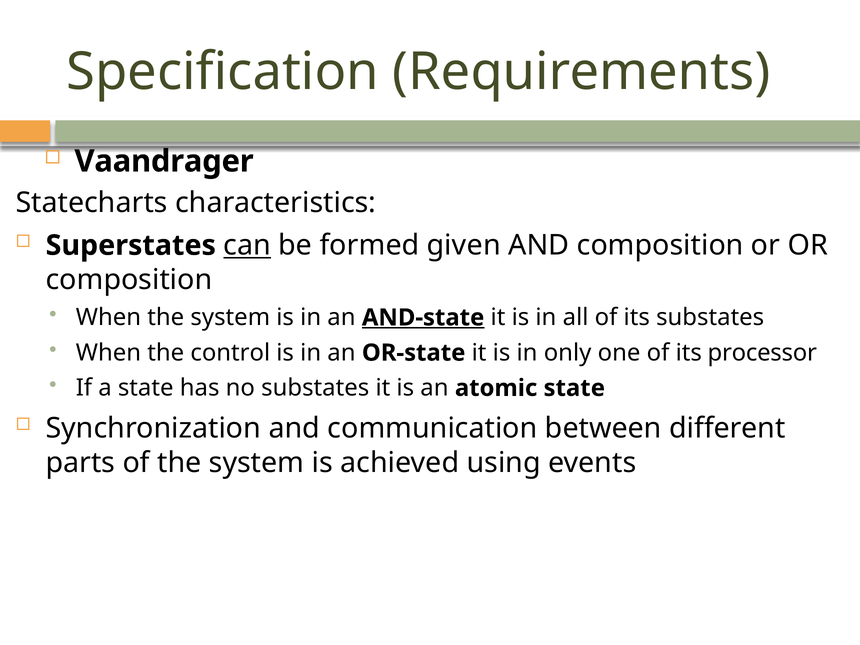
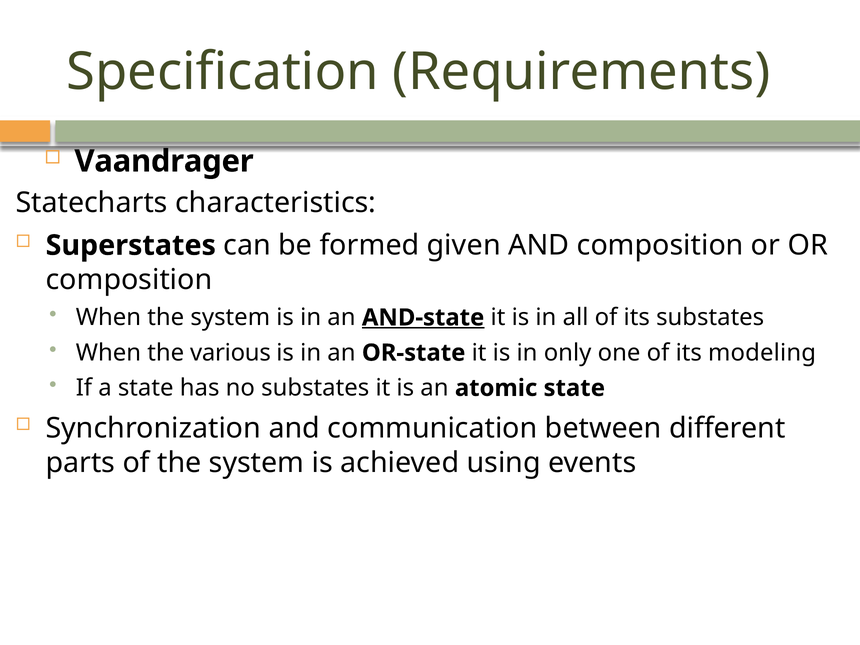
can underline: present -> none
control: control -> various
processor: processor -> modeling
